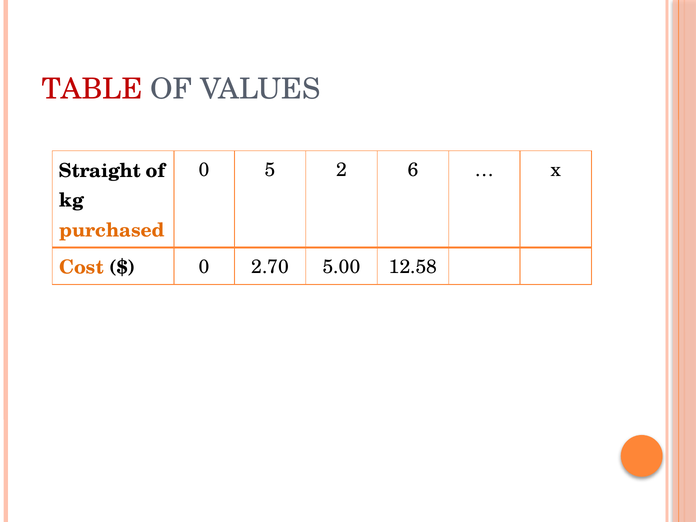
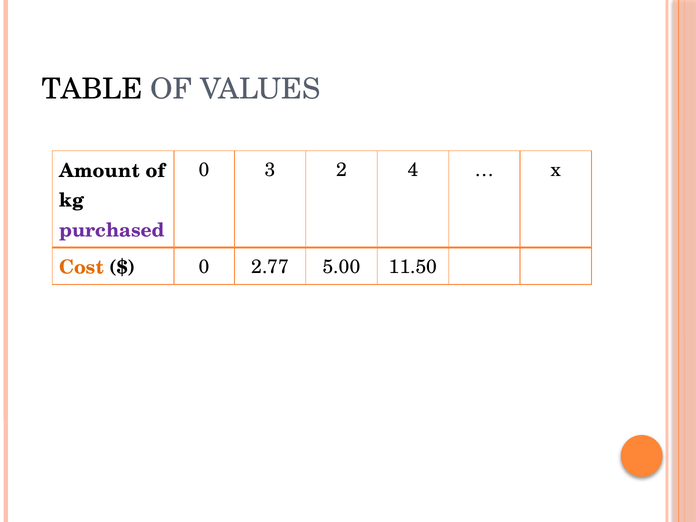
TABLE colour: red -> black
5: 5 -> 3
6: 6 -> 4
Straight: Straight -> Amount
purchased colour: orange -> purple
2.70: 2.70 -> 2.77
12.58: 12.58 -> 11.50
